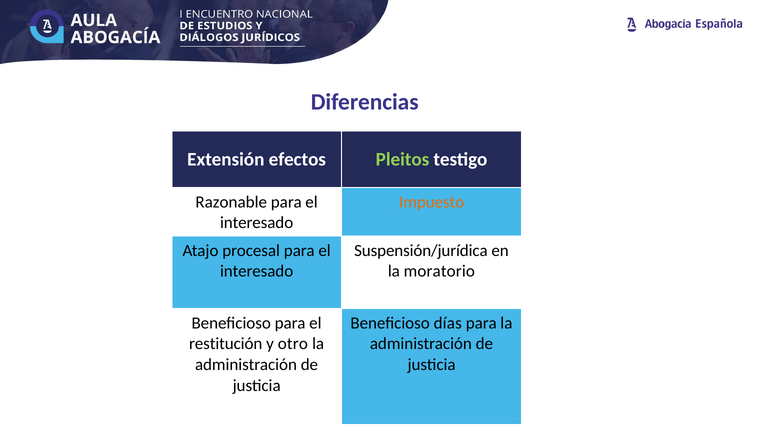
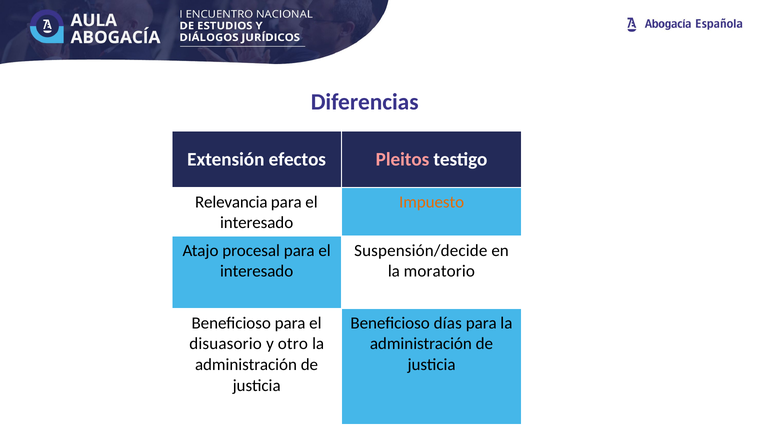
Pleitos colour: light green -> pink
Razonable: Razonable -> Relevancia
Suspensión/jurídica: Suspensión/jurídica -> Suspensión/decide
restitución: restitución -> disuasorio
